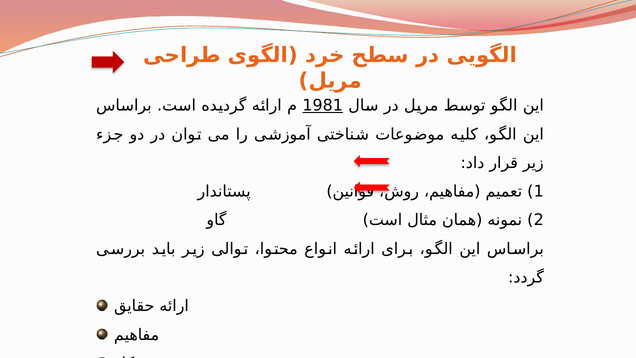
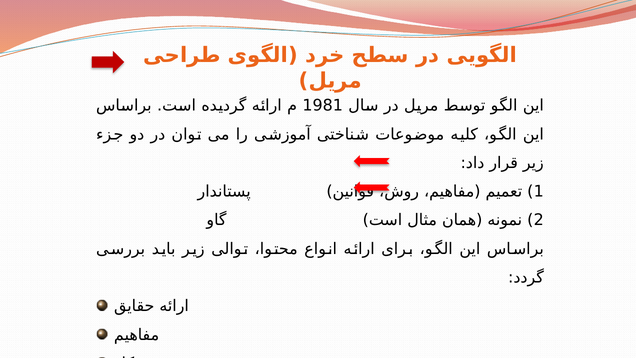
1981 underline: present -> none
